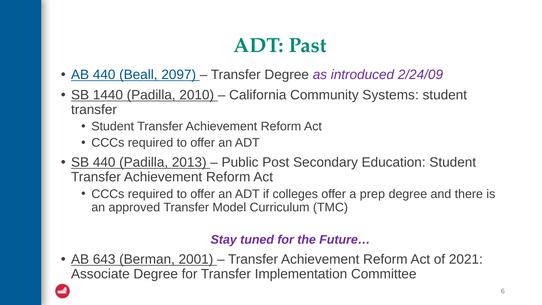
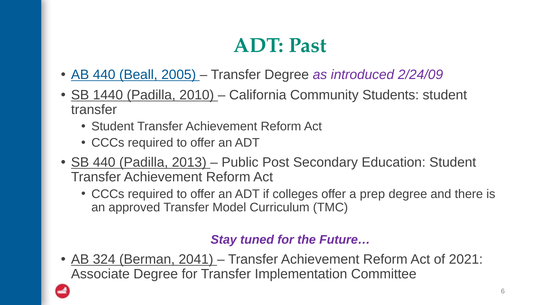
2097: 2097 -> 2005
Systems: Systems -> Students
643: 643 -> 324
2001: 2001 -> 2041
